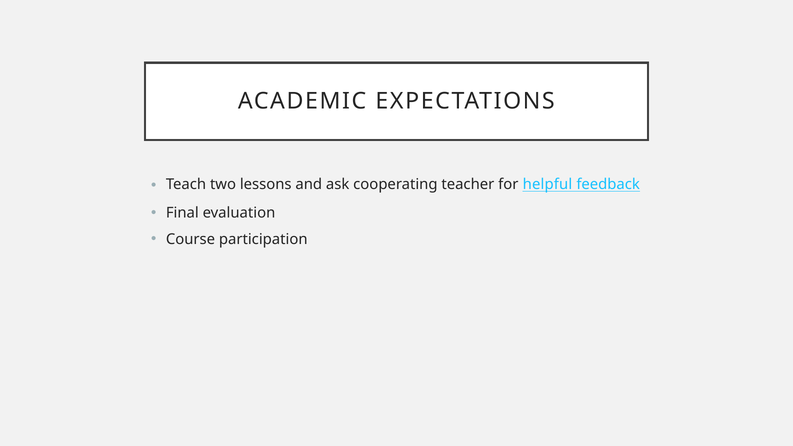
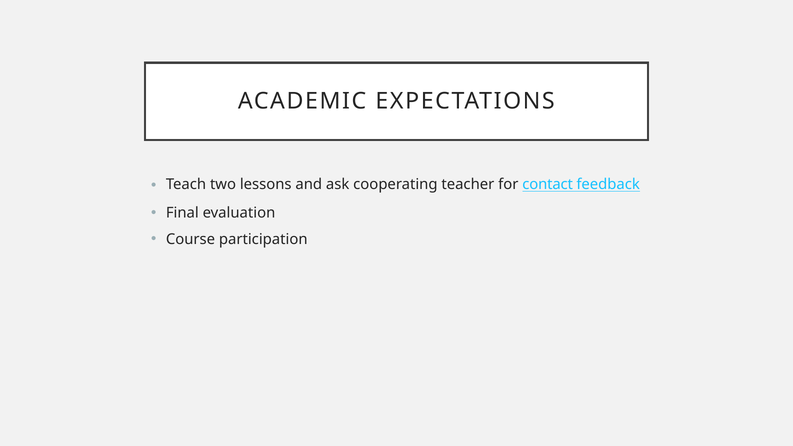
helpful: helpful -> contact
